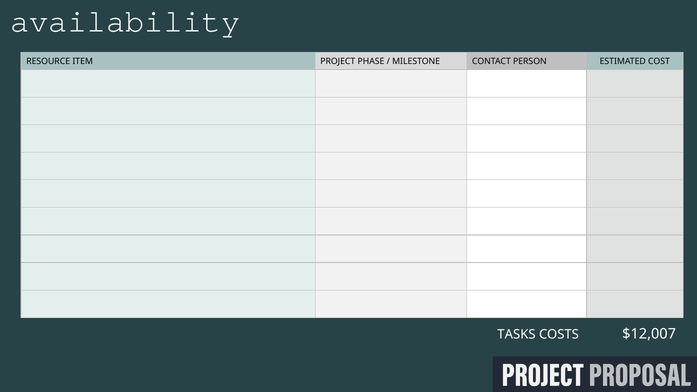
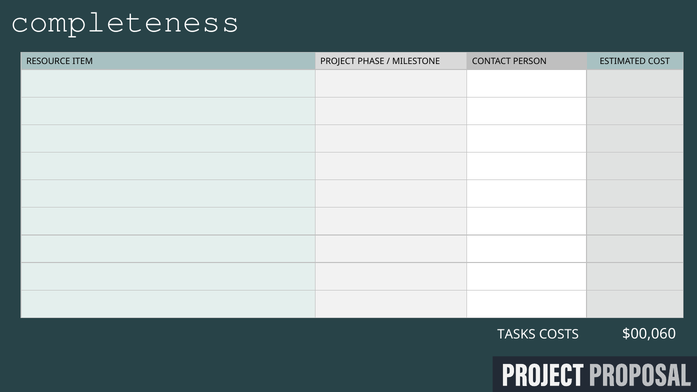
availability: availability -> completeness
$12,007: $12,007 -> $00,060
